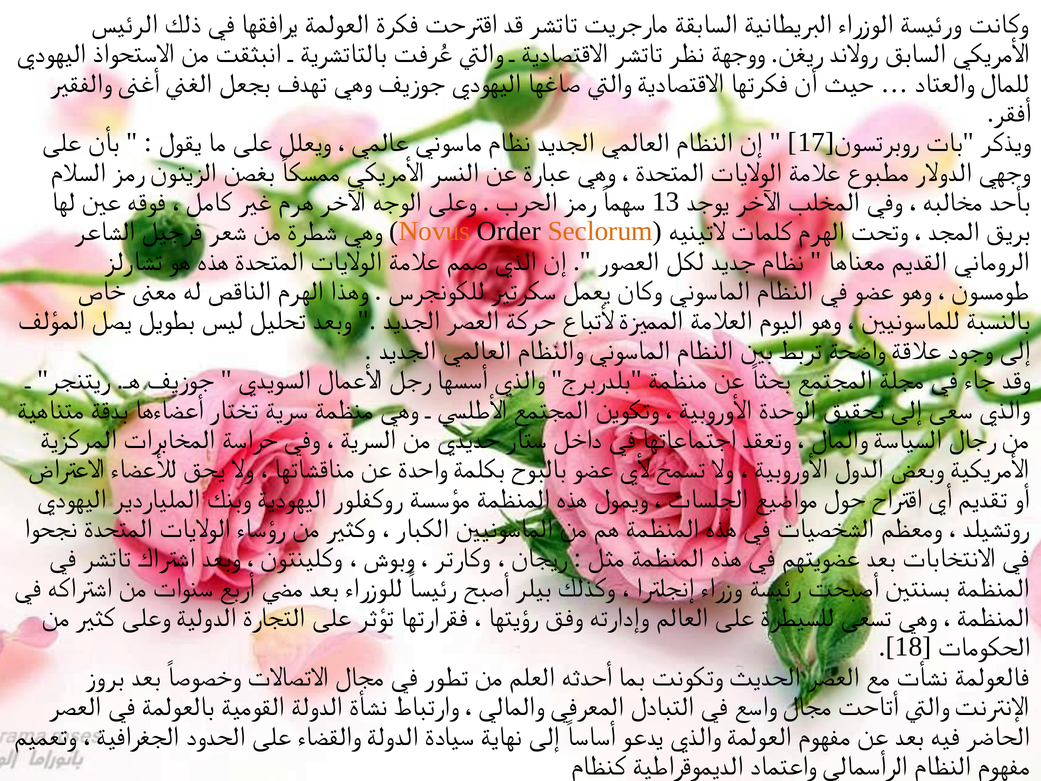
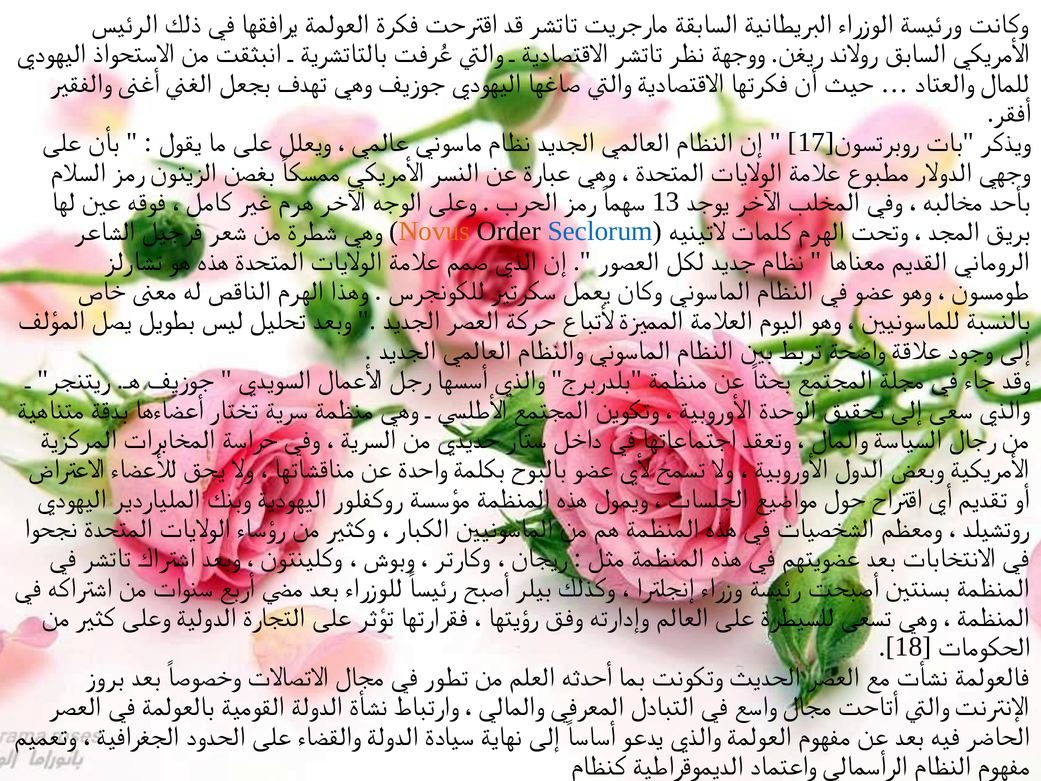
Seclorum colour: orange -> blue
